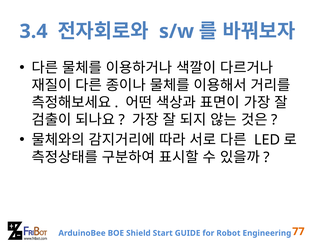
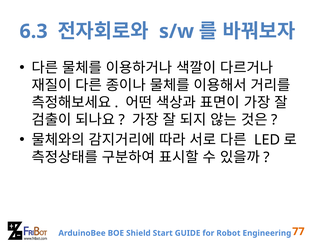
3.4: 3.4 -> 6.3
